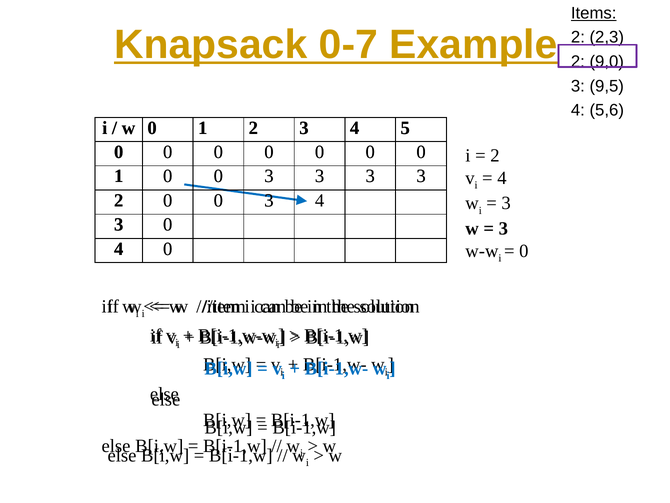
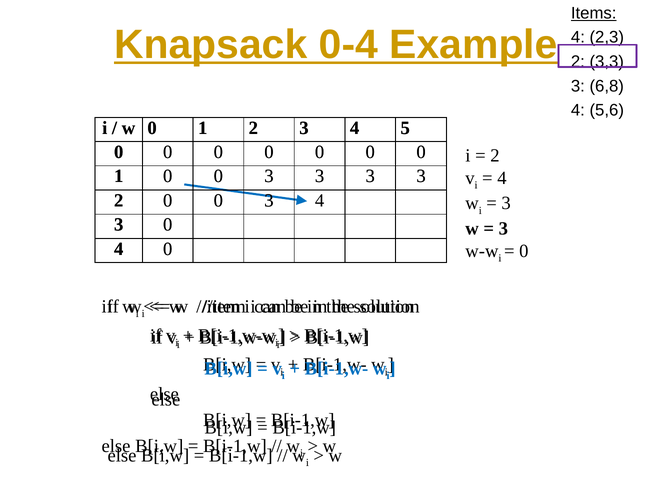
0-7: 0-7 -> 0-4
2 at (578, 37): 2 -> 4
9,0: 9,0 -> 3,3
9,5: 9,5 -> 6,8
